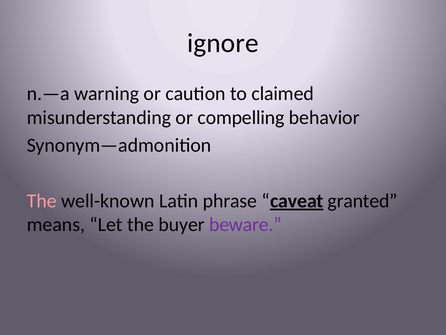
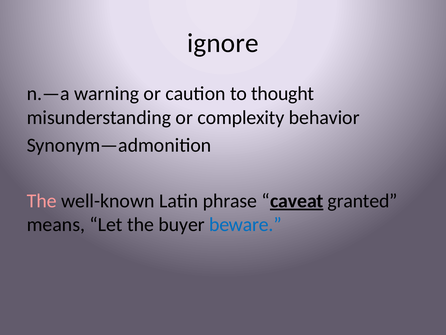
claimed: claimed -> thought
compelling: compelling -> complexity
beware colour: purple -> blue
